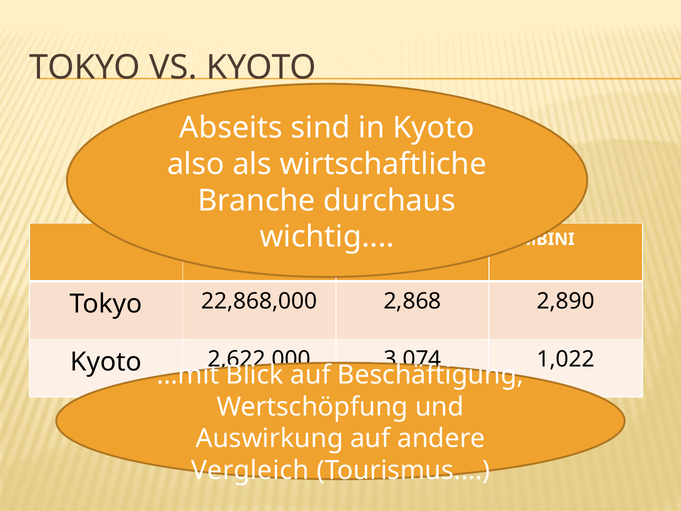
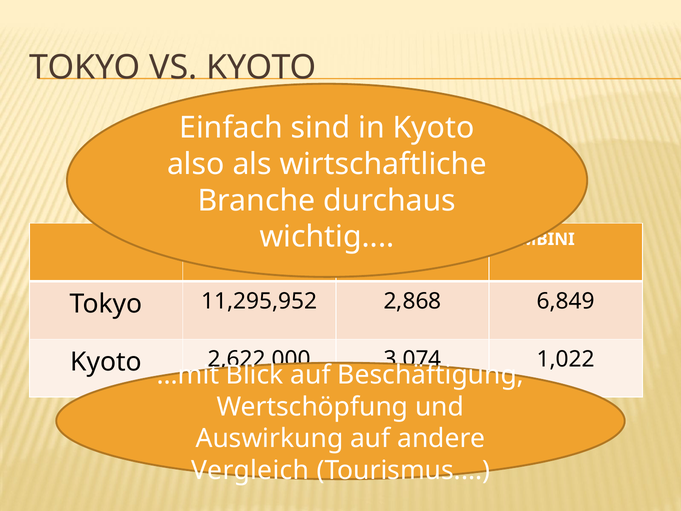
Abseits: Abseits -> Einfach
22,868,000: 22,868,000 -> 11,295,952
2,890: 2,890 -> 6,849
